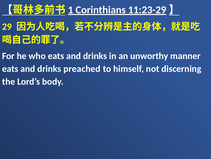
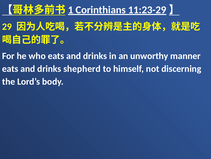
preached: preached -> shepherd
